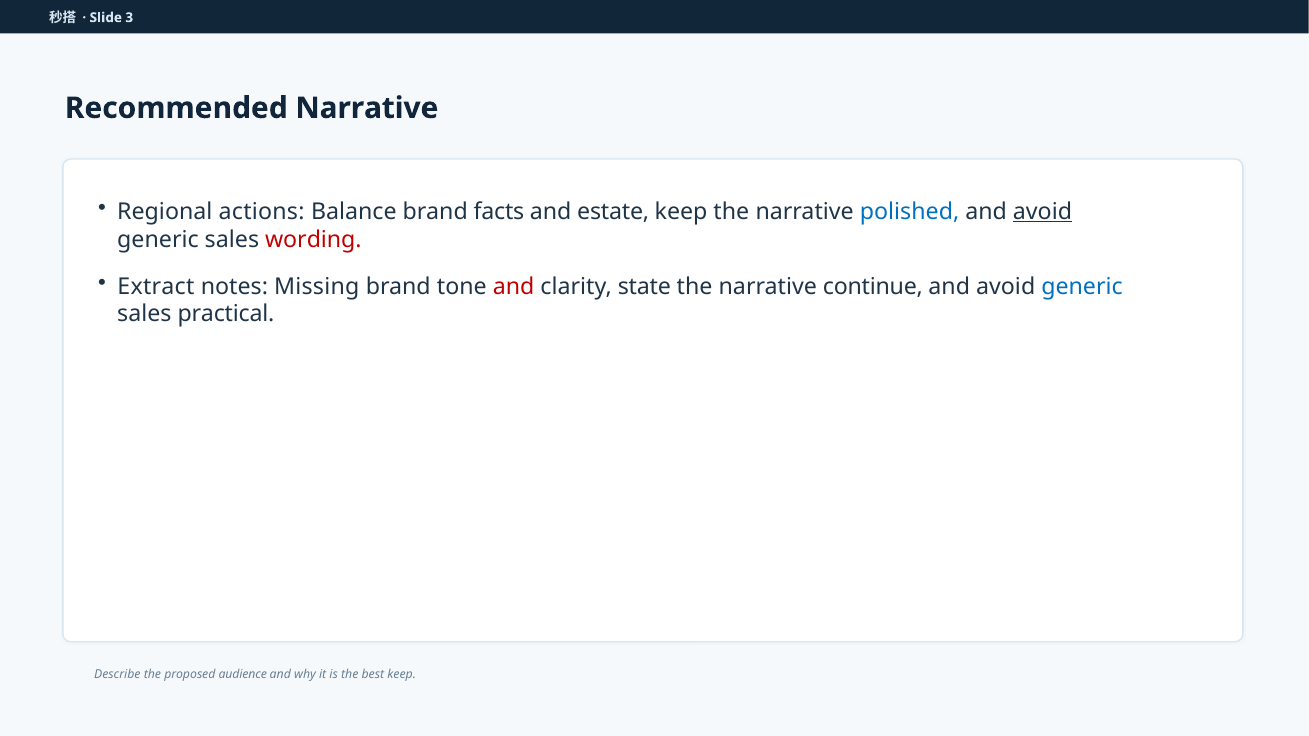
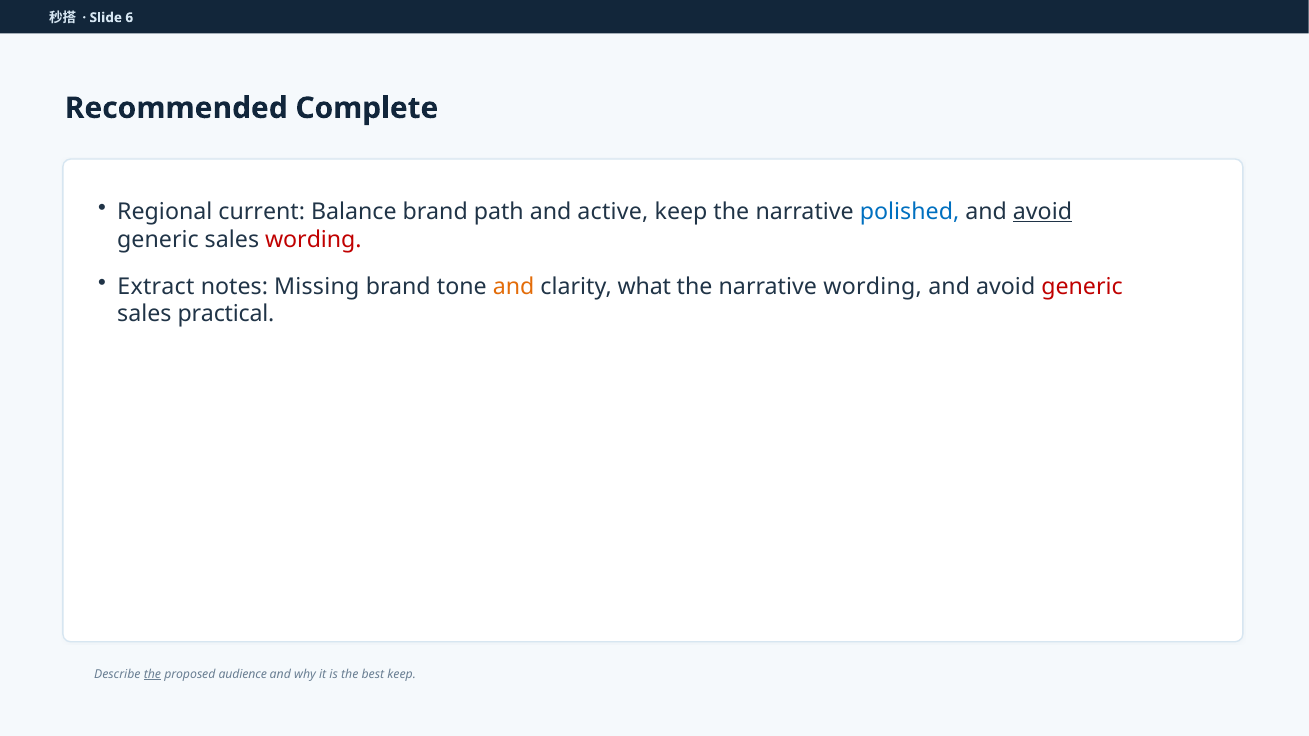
3: 3 -> 6
Recommended Narrative: Narrative -> Complete
actions: actions -> current
facts: facts -> path
estate: estate -> active
and at (514, 287) colour: red -> orange
state: state -> what
narrative continue: continue -> wording
generic at (1082, 287) colour: blue -> red
the at (152, 674) underline: none -> present
